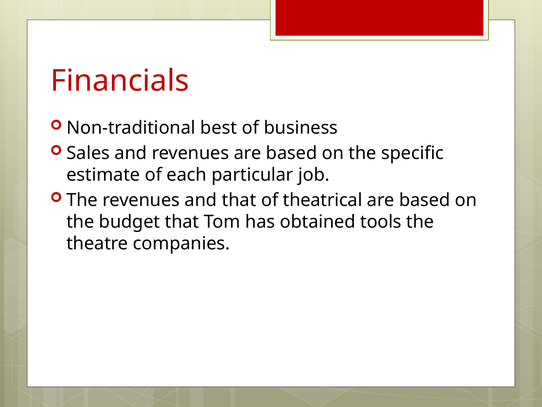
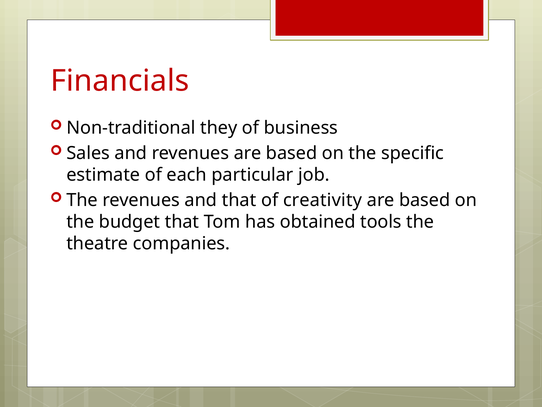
best: best -> they
theatrical: theatrical -> creativity
